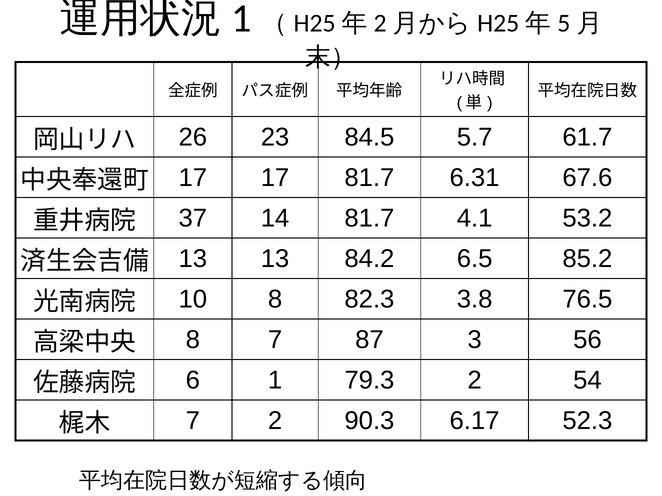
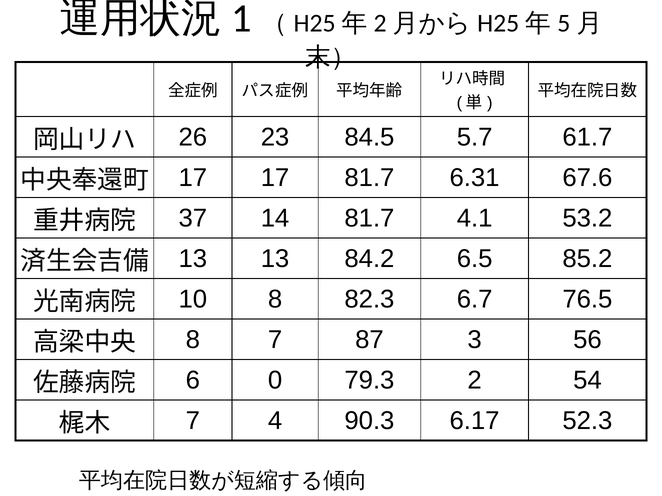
3.8: 3.8 -> 6.7
1: 1 -> 0
7 2: 2 -> 4
